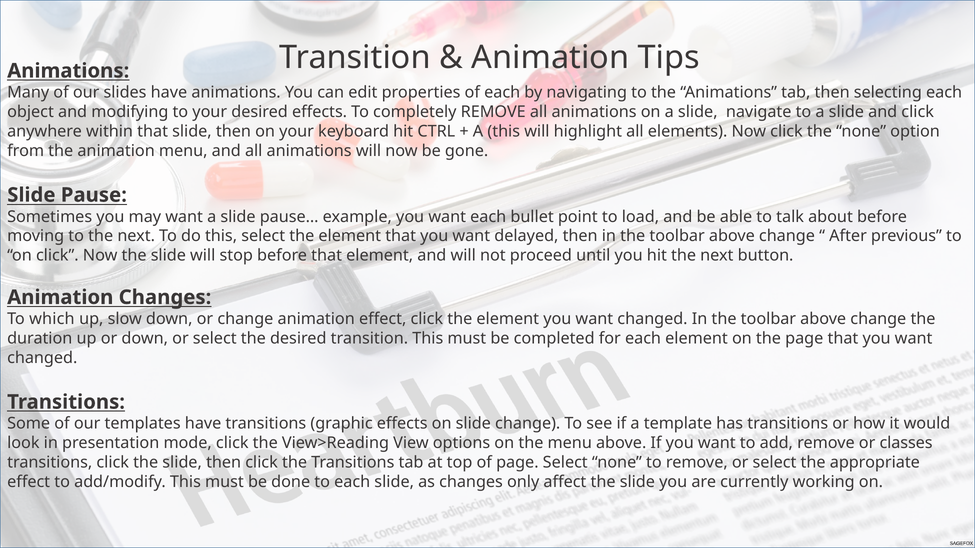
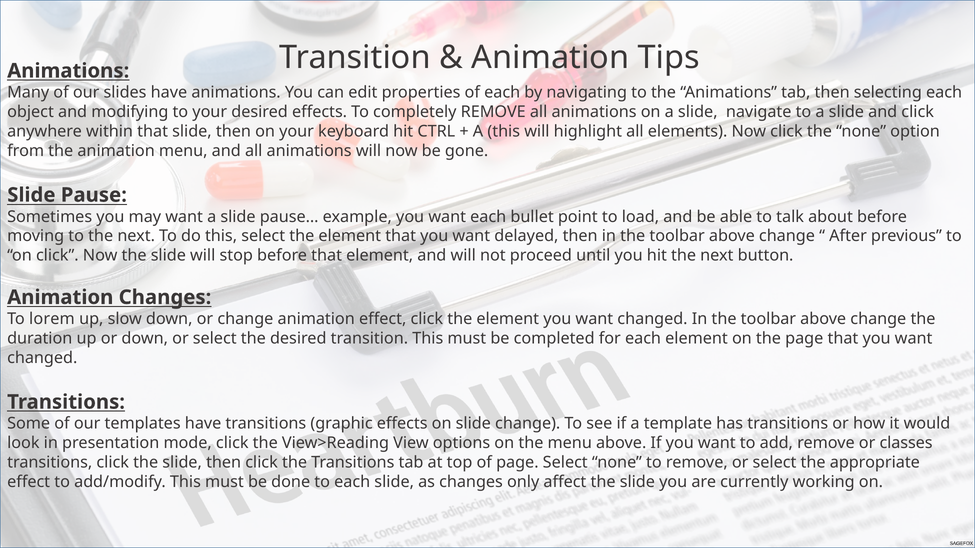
which: which -> lorem
